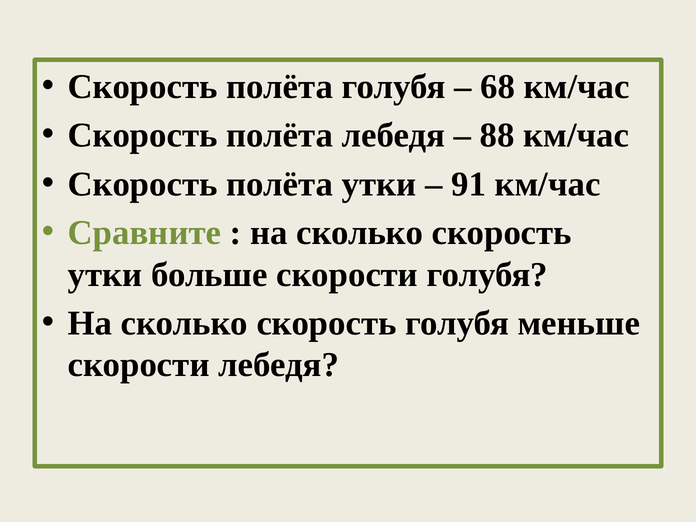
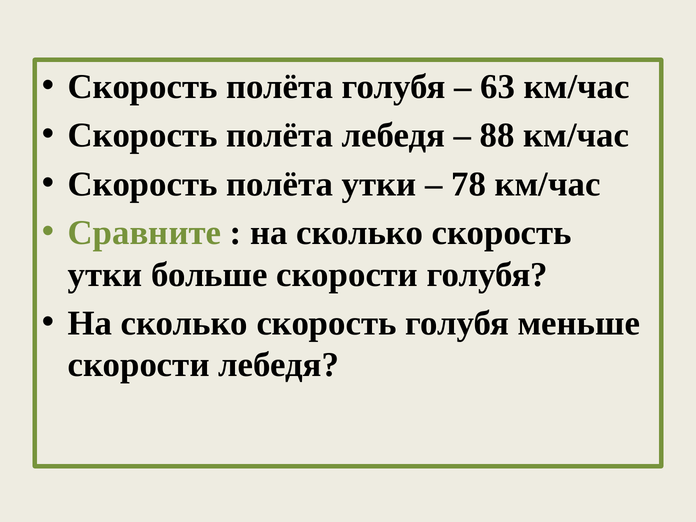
68: 68 -> 63
91: 91 -> 78
